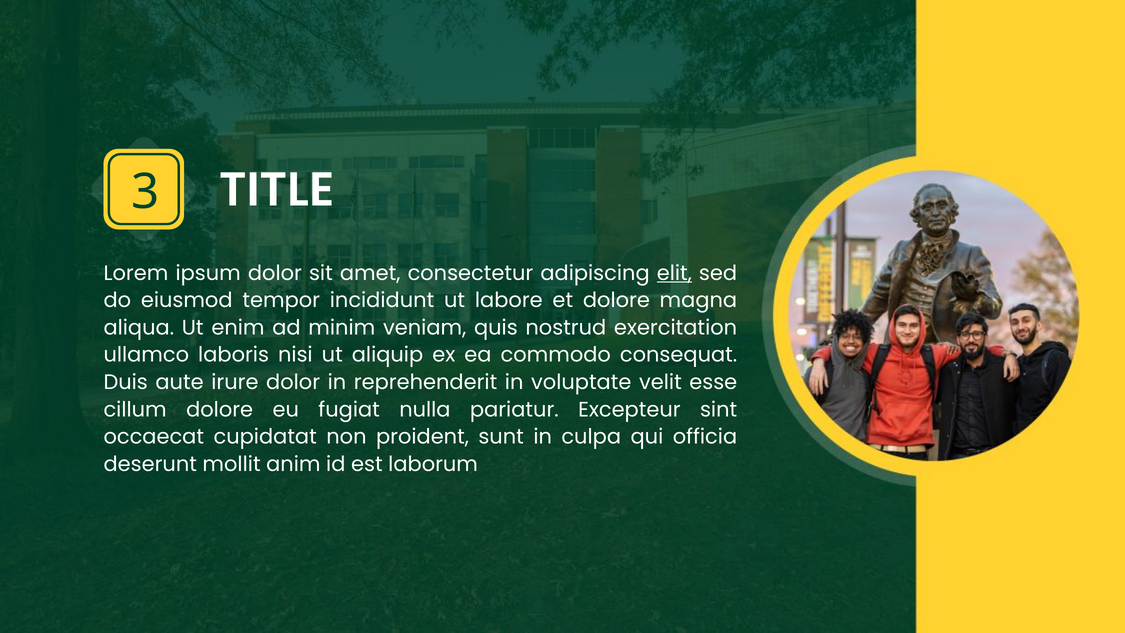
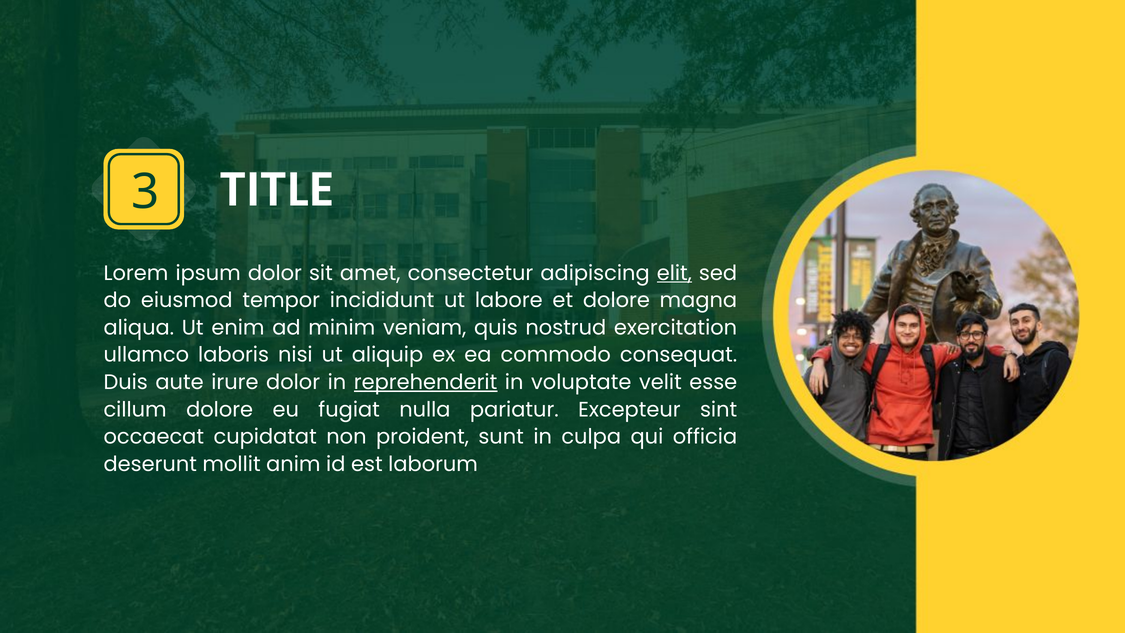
reprehenderit underline: none -> present
